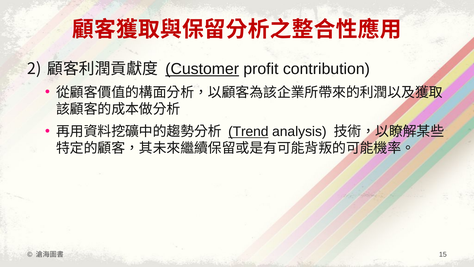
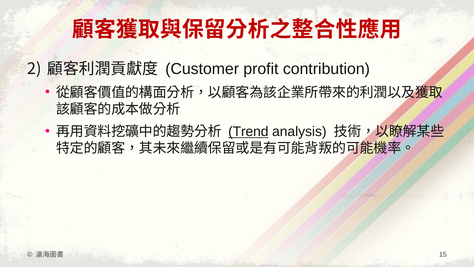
Customer underline: present -> none
